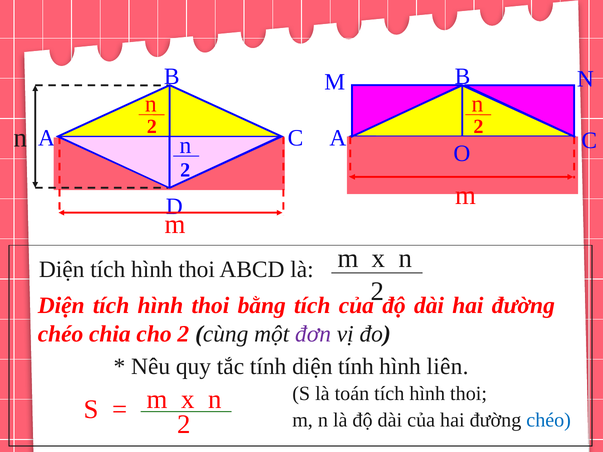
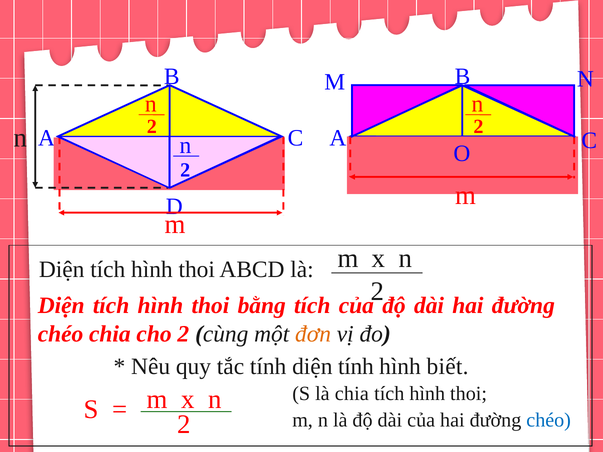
đơn colour: purple -> orange
liên: liên -> biết
là toán: toán -> chia
